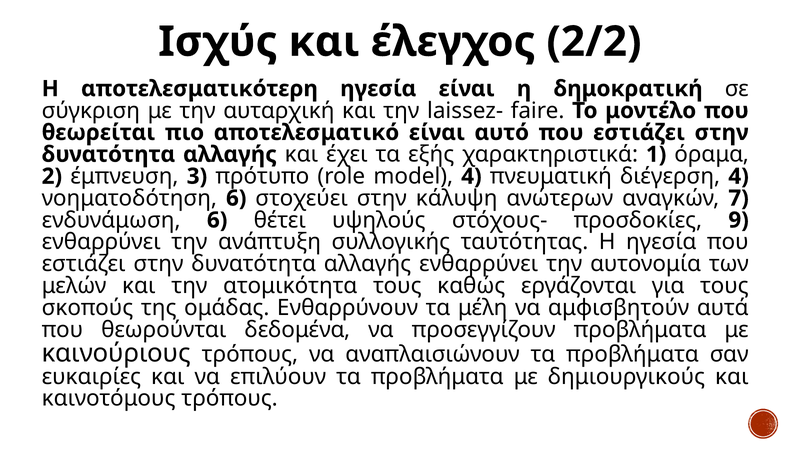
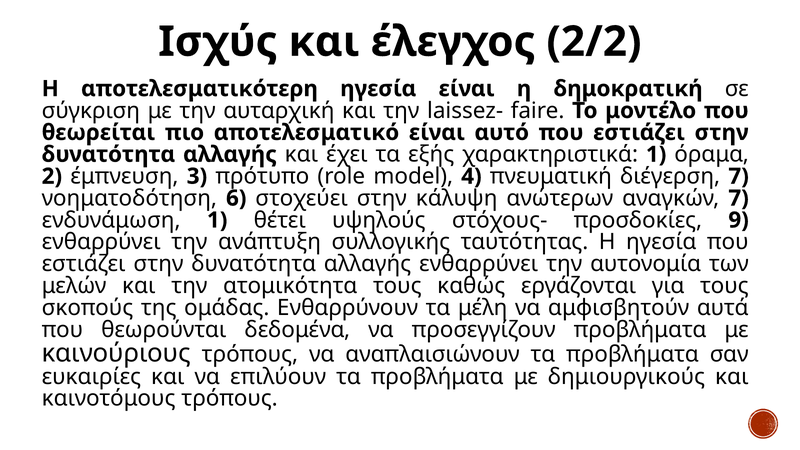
διέγερση 4: 4 -> 7
ενδυνάμωση 6: 6 -> 1
